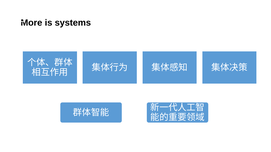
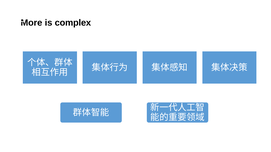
systems: systems -> complex
